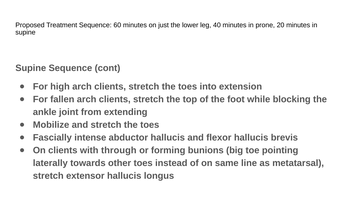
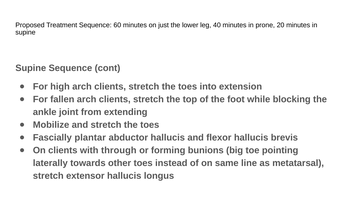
intense: intense -> plantar
